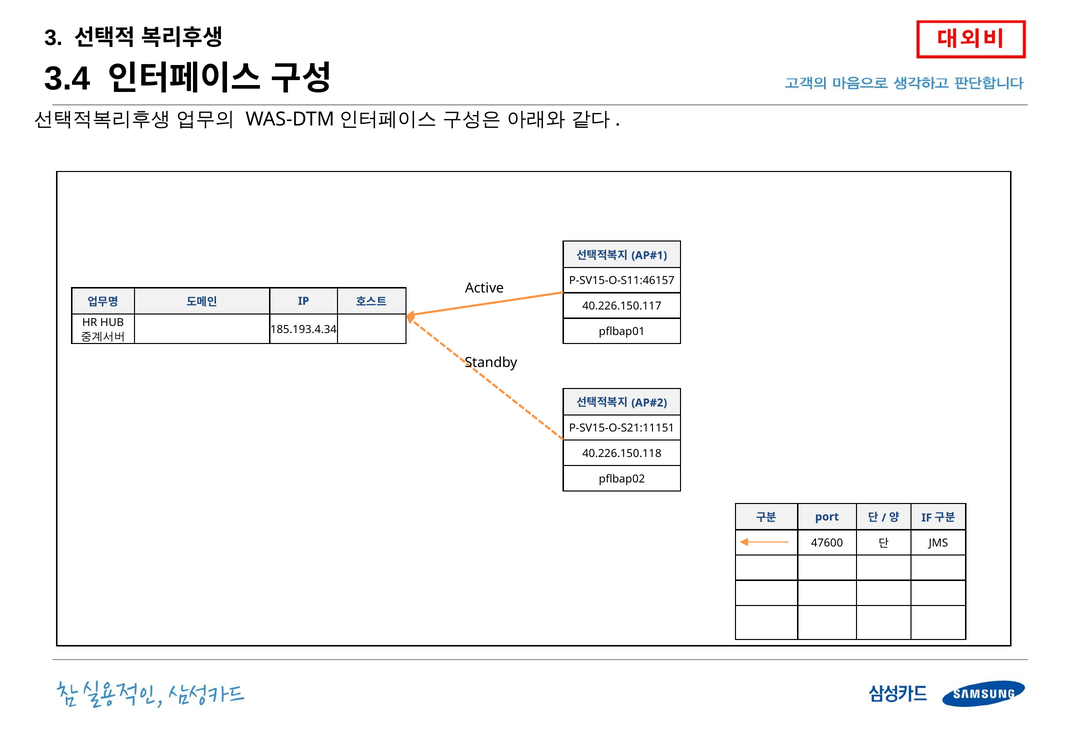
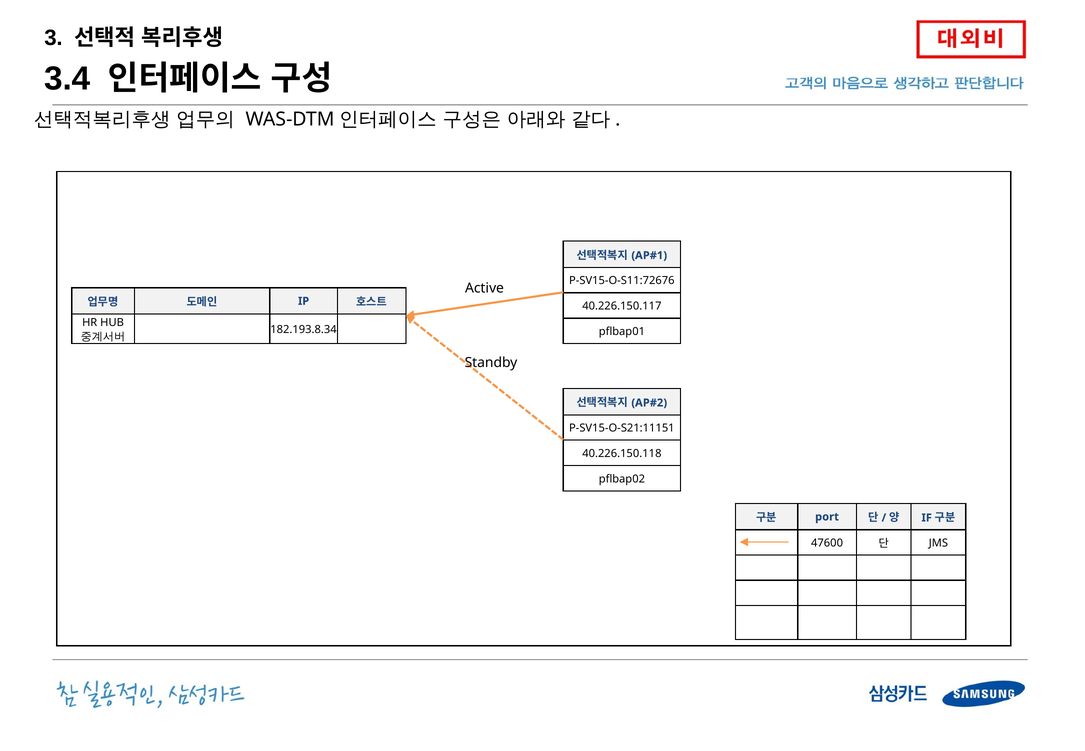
P-SV15-O-S11:46157: P-SV15-O-S11:46157 -> P-SV15-O-S11:72676
185.193.4.34: 185.193.4.34 -> 182.193.8.34
